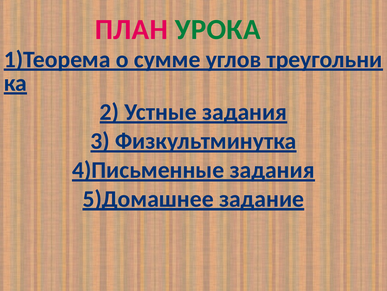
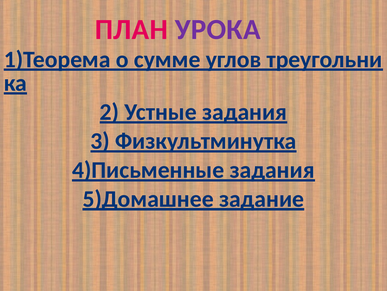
УРОКА colour: green -> purple
